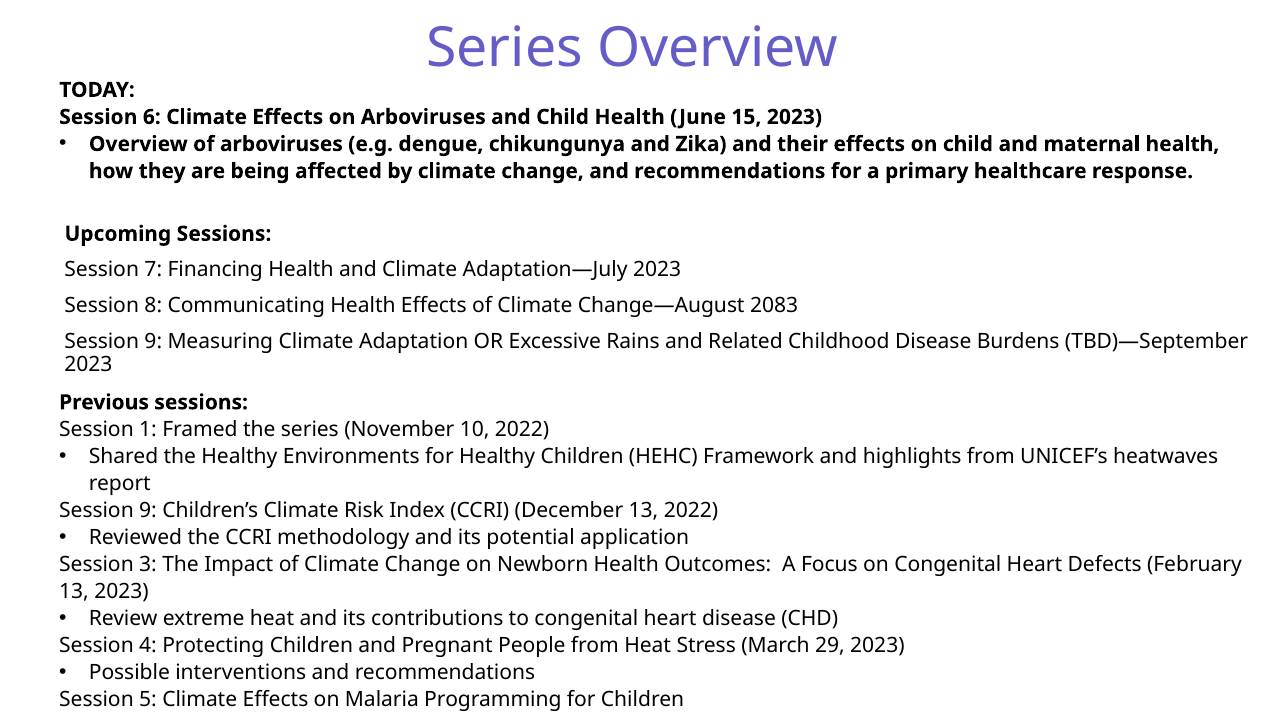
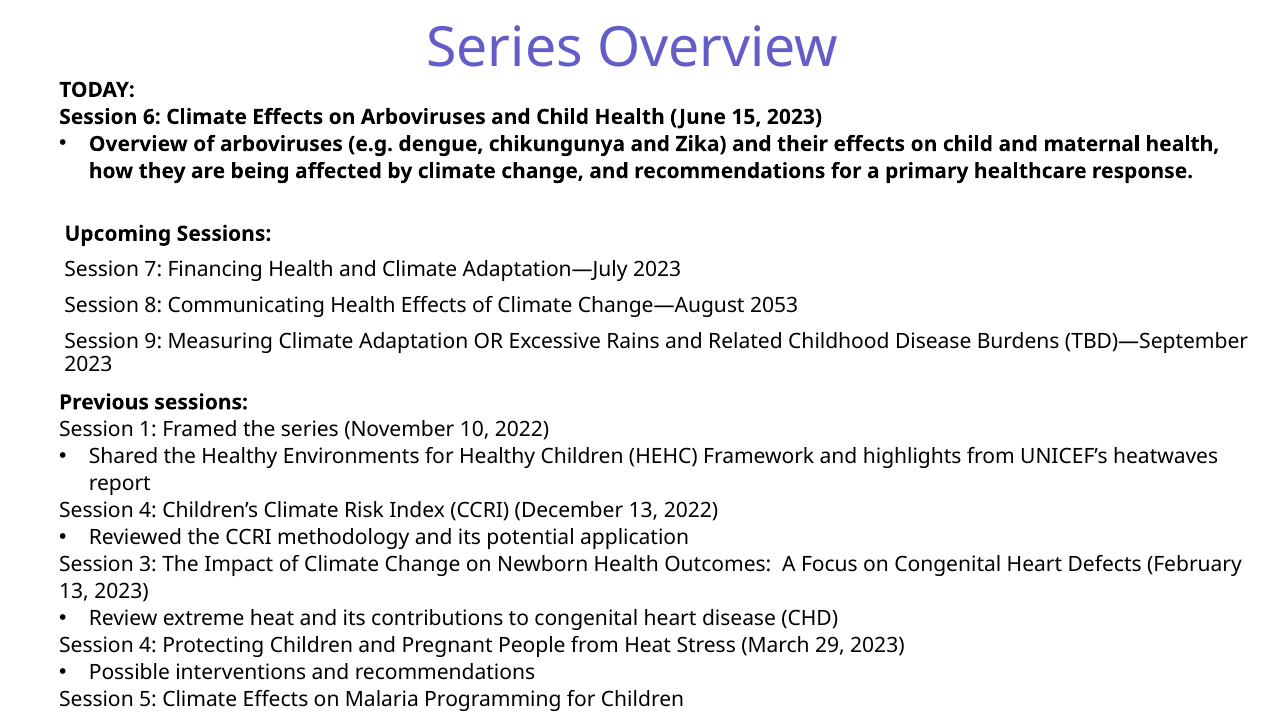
2083: 2083 -> 2053
9 at (148, 510): 9 -> 4
